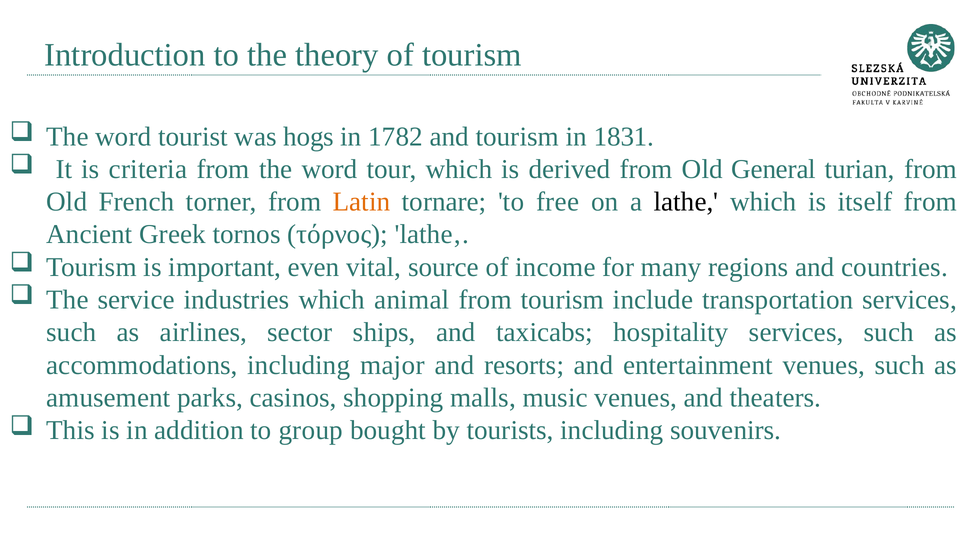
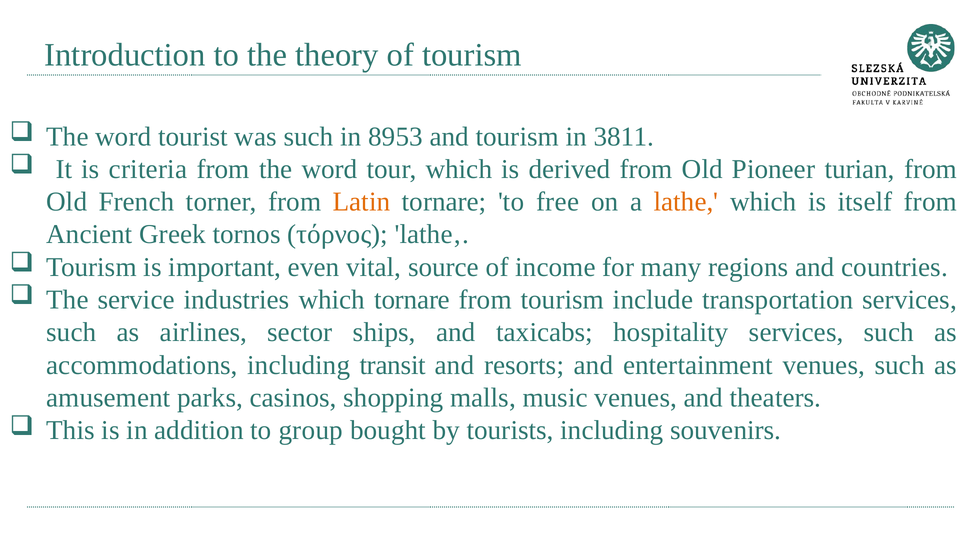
was hogs: hogs -> such
1782: 1782 -> 8953
1831: 1831 -> 3811
General: General -> Pioneer
lathe colour: black -> orange
which animal: animal -> tornare
major: major -> transit
